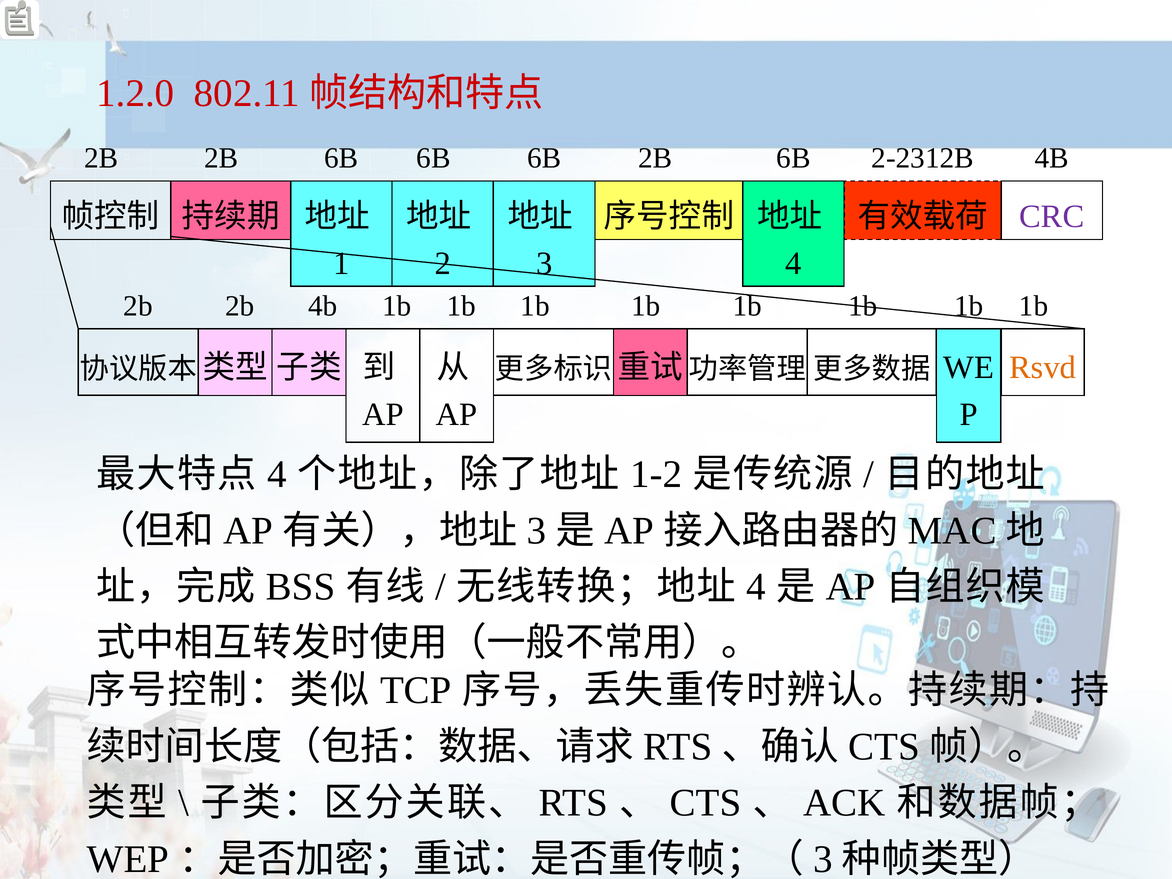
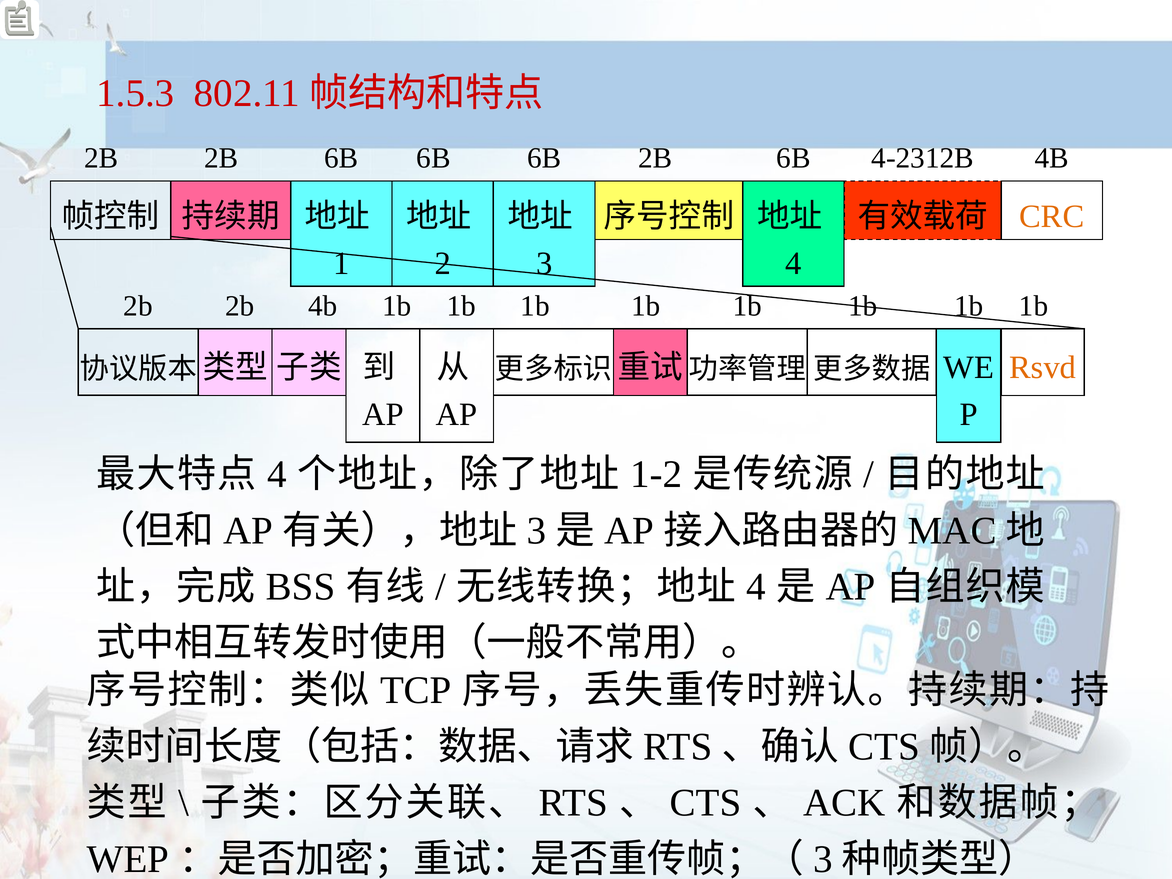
1.2.0: 1.2.0 -> 1.5.3
2-2312B: 2-2312B -> 4-2312B
CRC colour: purple -> orange
